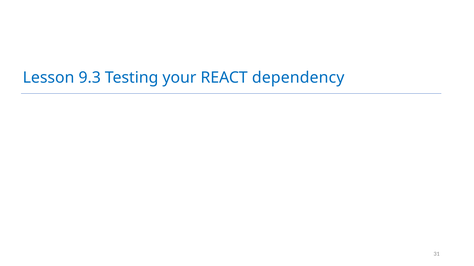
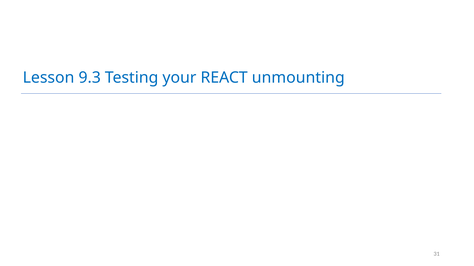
dependency: dependency -> unmounting
